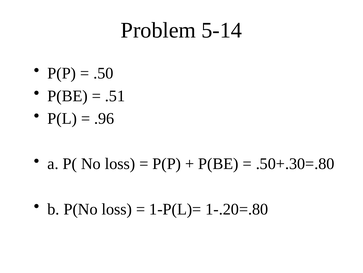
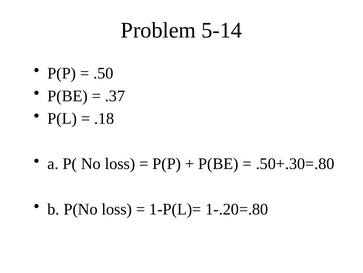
.51: .51 -> .37
.96: .96 -> .18
